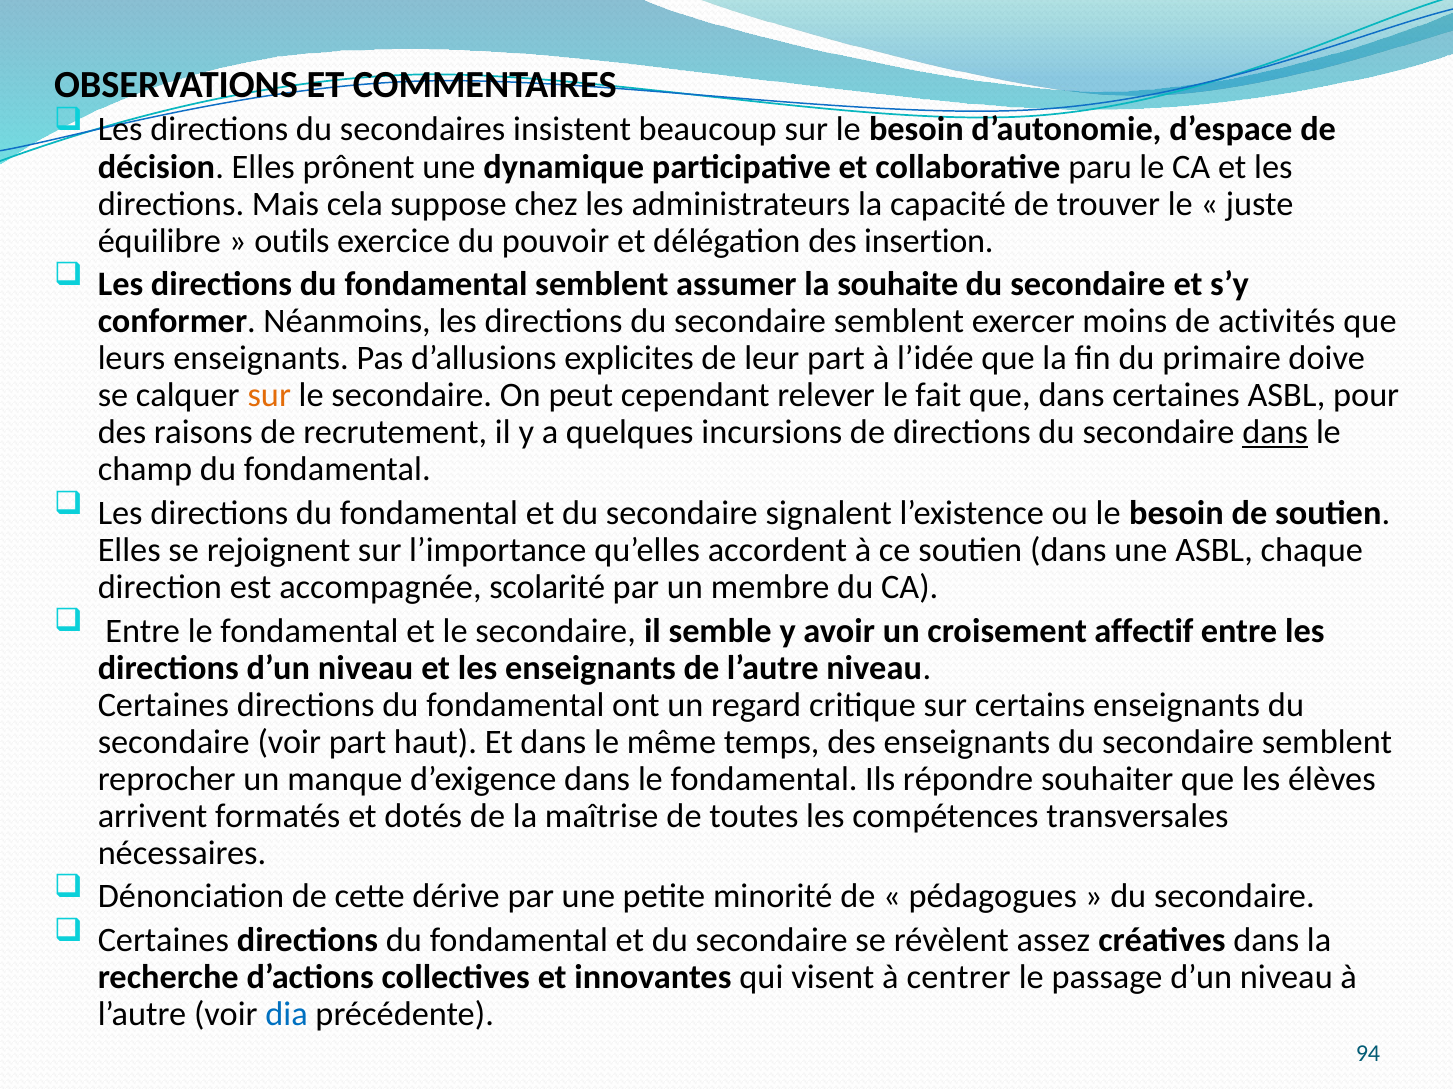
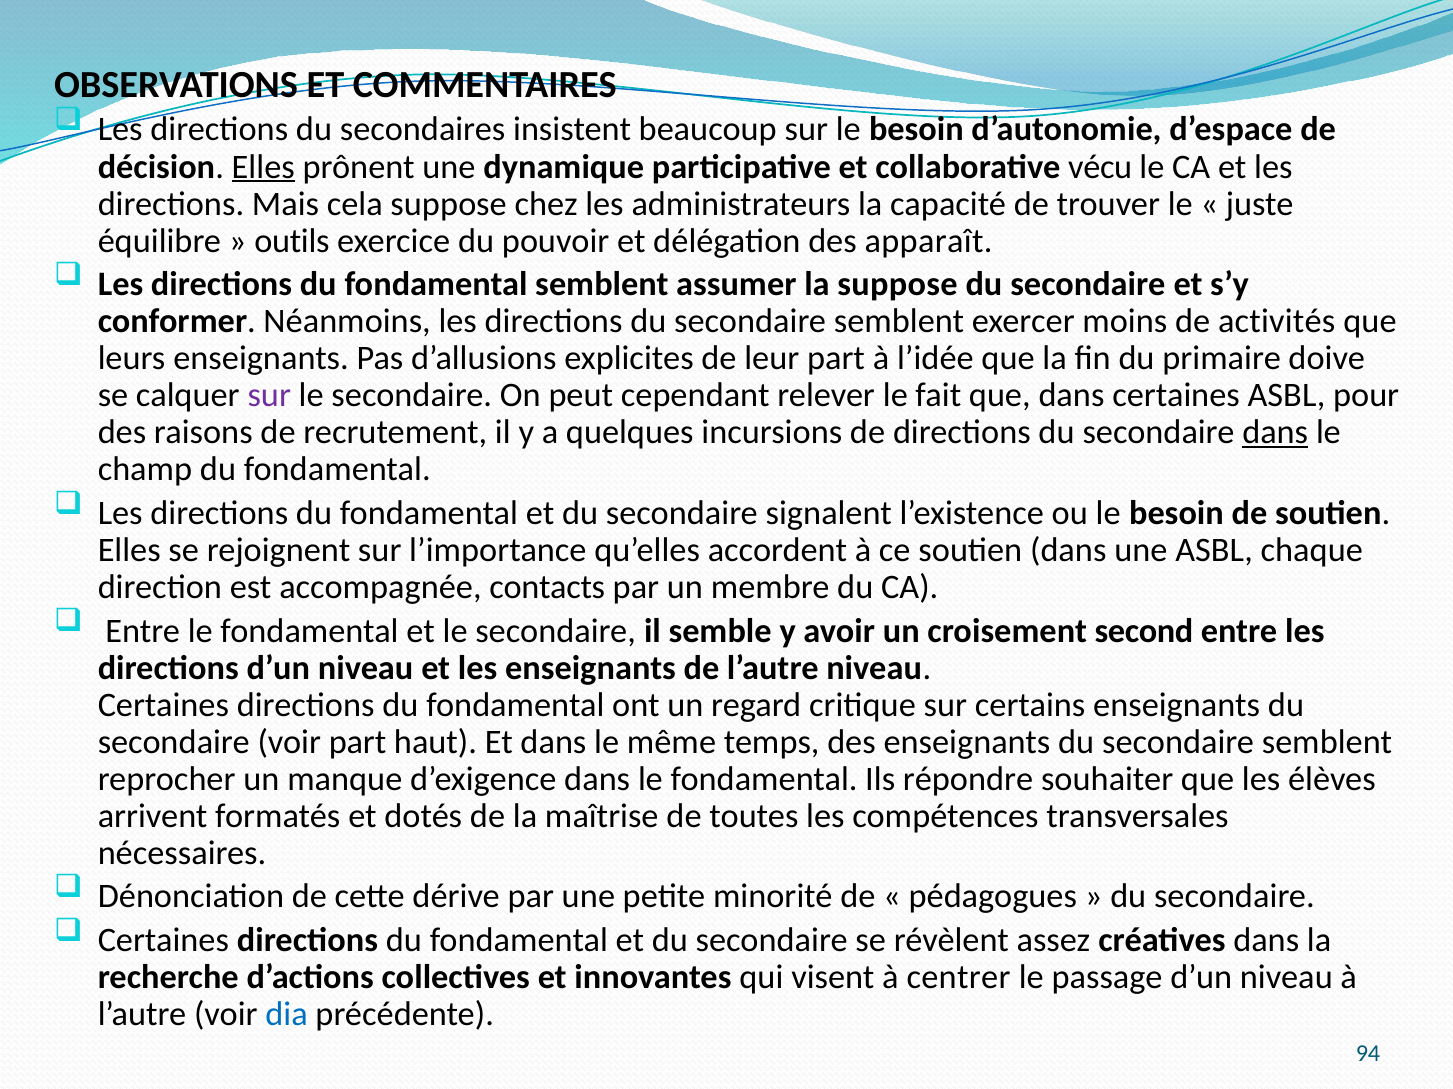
Elles at (263, 167) underline: none -> present
paru: paru -> vécu
insertion: insertion -> apparaît
la souhaite: souhaite -> suppose
sur at (269, 396) colour: orange -> purple
scolarité: scolarité -> contacts
affectif: affectif -> second
